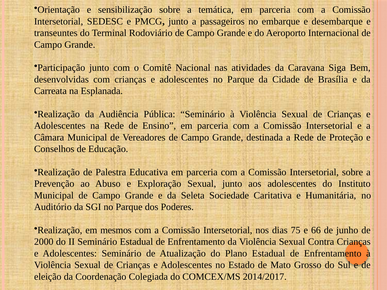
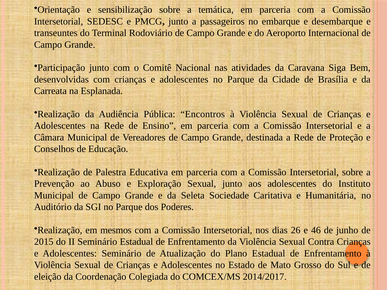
Pública Seminário: Seminário -> Encontros
75: 75 -> 26
66: 66 -> 46
2000: 2000 -> 2015
